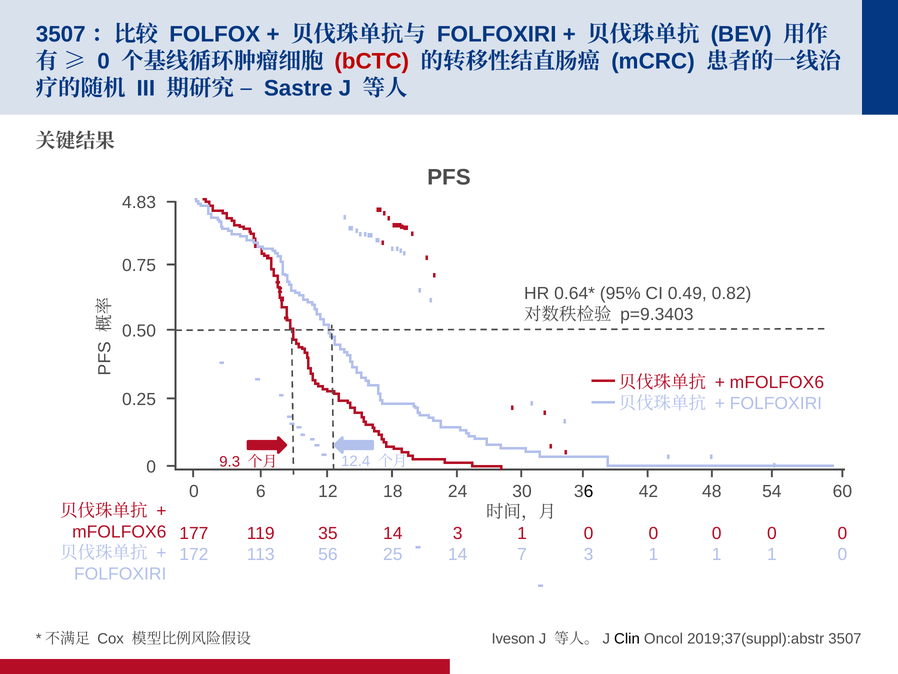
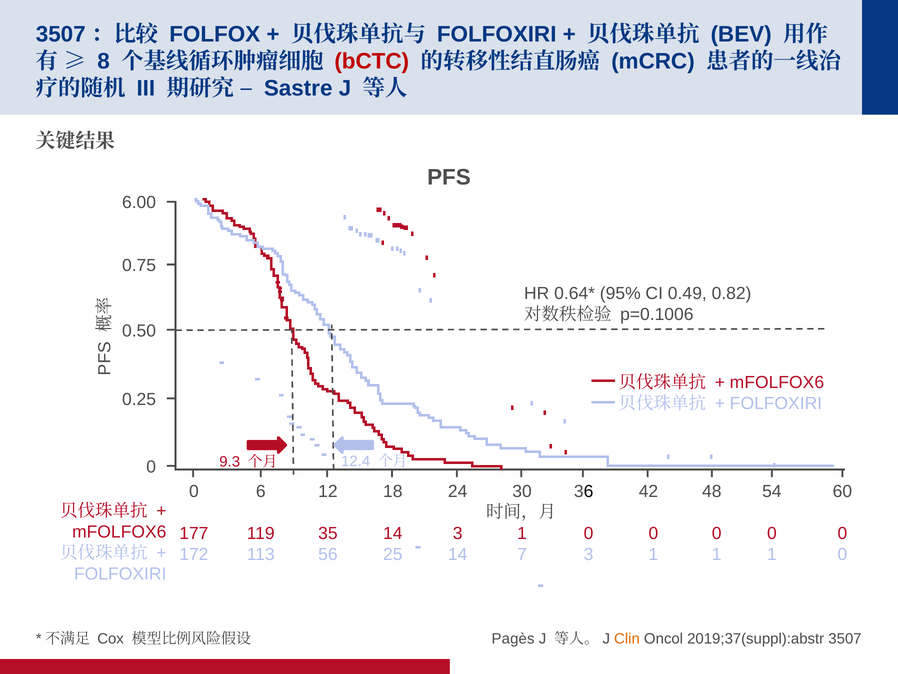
0 at (104, 61): 0 -> 8
4.83: 4.83 -> 6.00
p=9.3403: p=9.3403 -> p=0.1006
Iveson: Iveson -> Pagès
Clin colour: black -> orange
